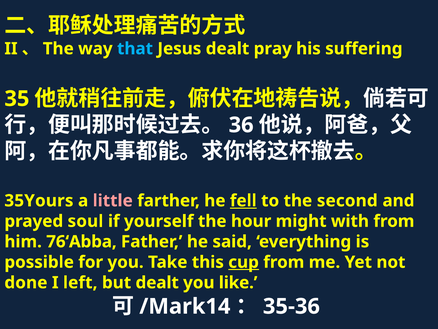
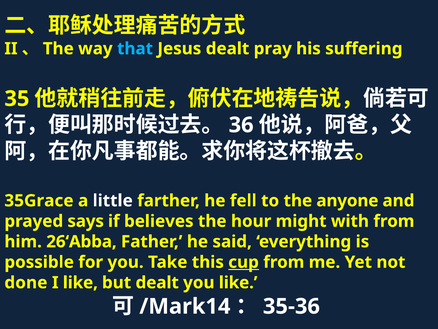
35Yours: 35Yours -> 35Grace
little colour: pink -> white
fell underline: present -> none
second: second -> anyone
soul: soul -> says
yourself: yourself -> believes
76‘Abba: 76‘Abba -> 26‘Abba
I left: left -> like
